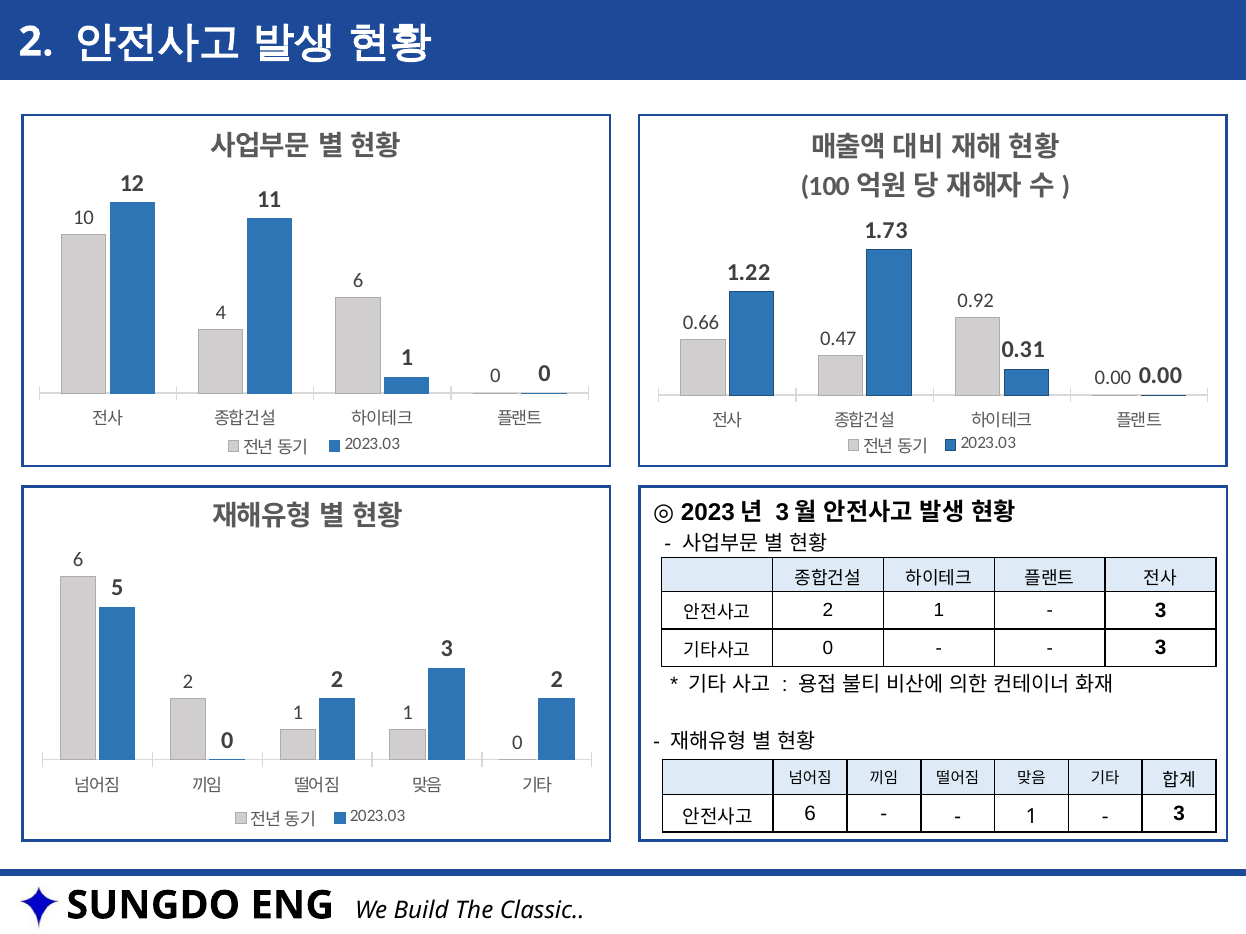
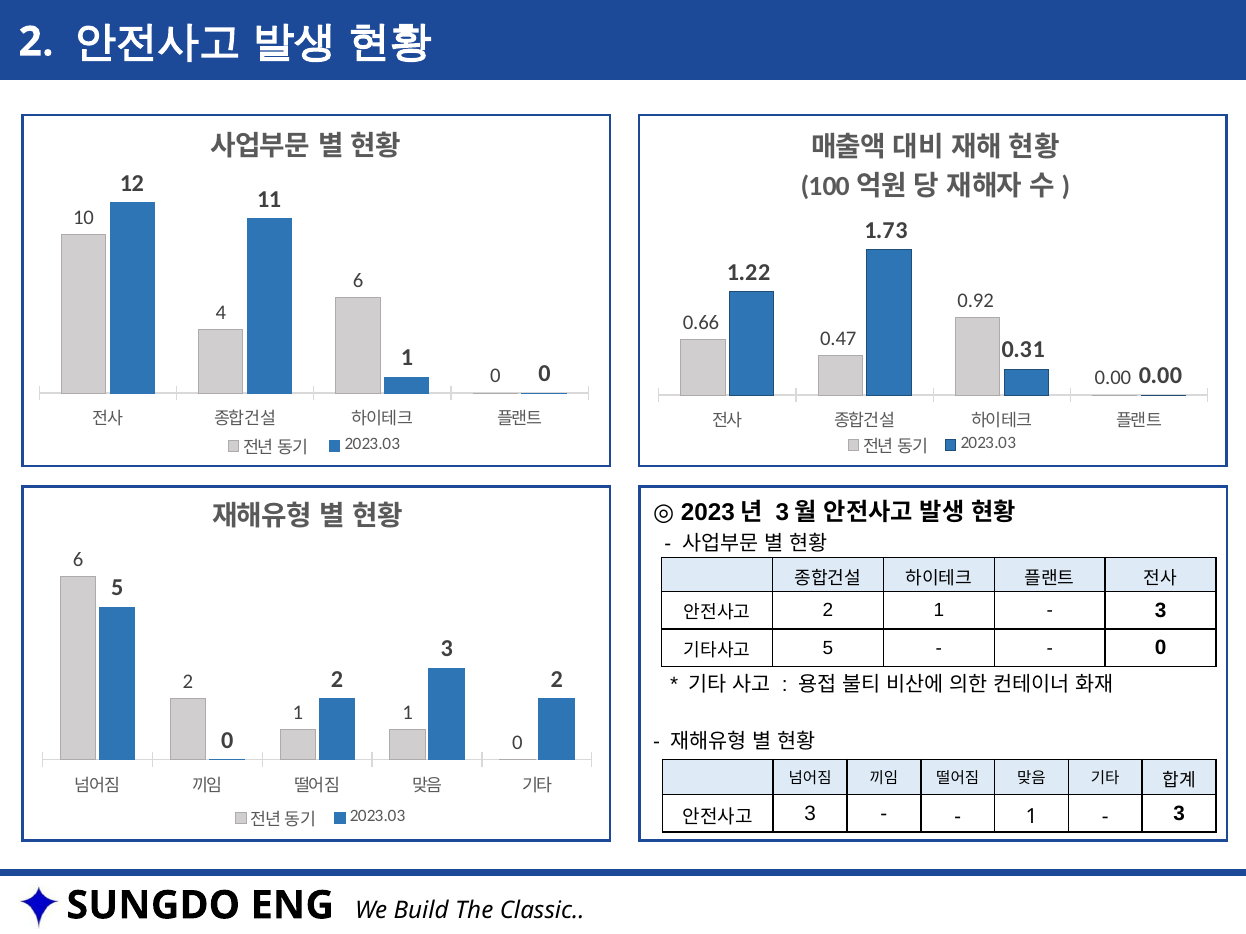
0 at (828, 648): 0 -> 5
3 at (1161, 648): 3 -> 0
6 at (810, 814): 6 -> 3
